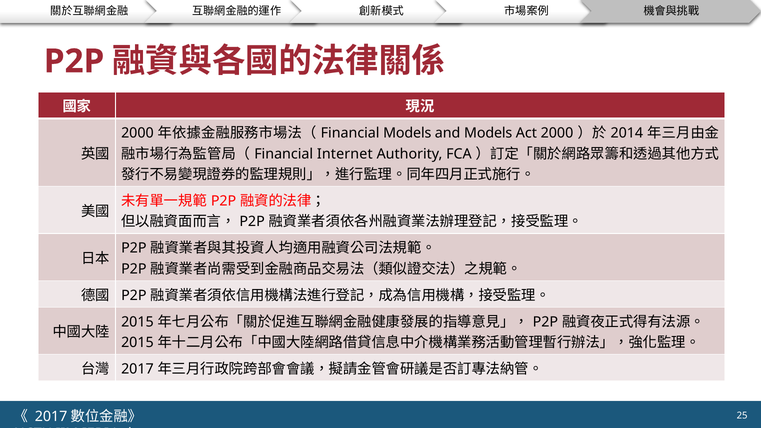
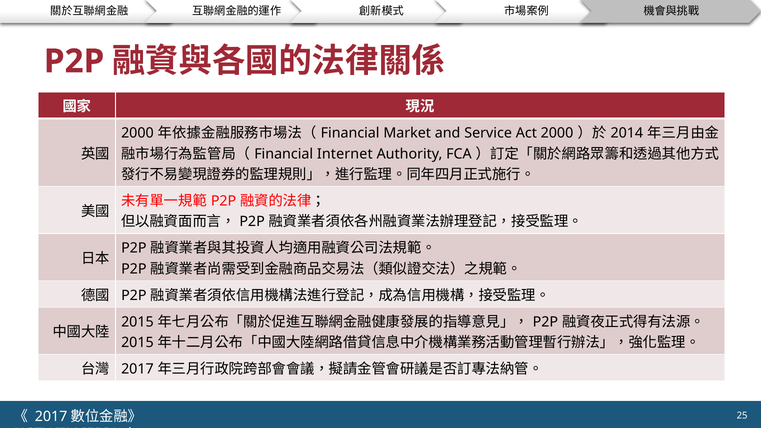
Models at (407, 133): Models -> Market
and Models: Models -> Service
